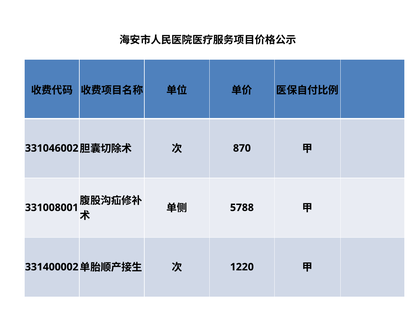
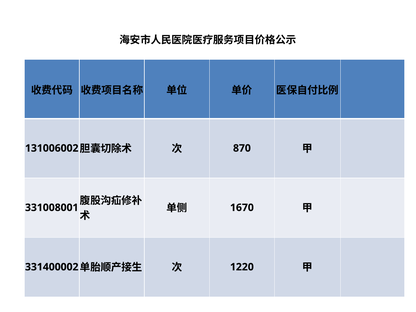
331046002: 331046002 -> 131006002
5788: 5788 -> 1670
